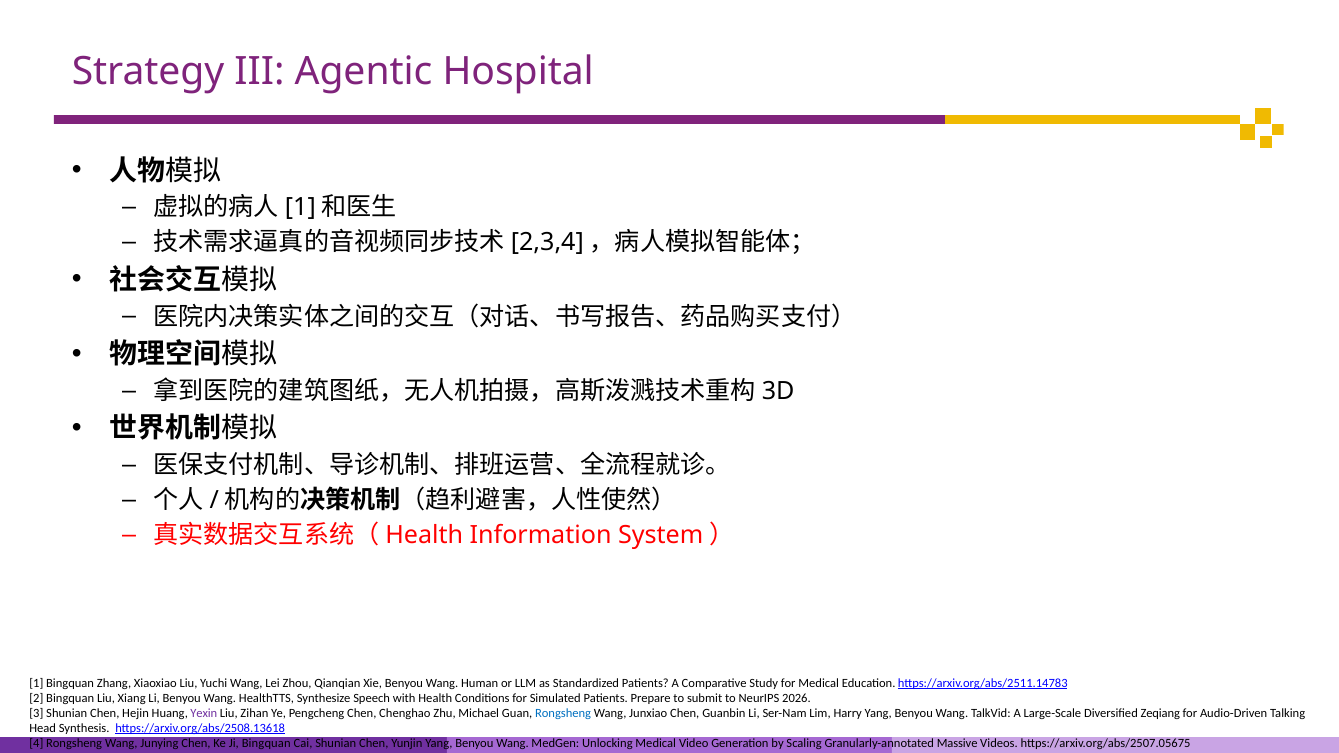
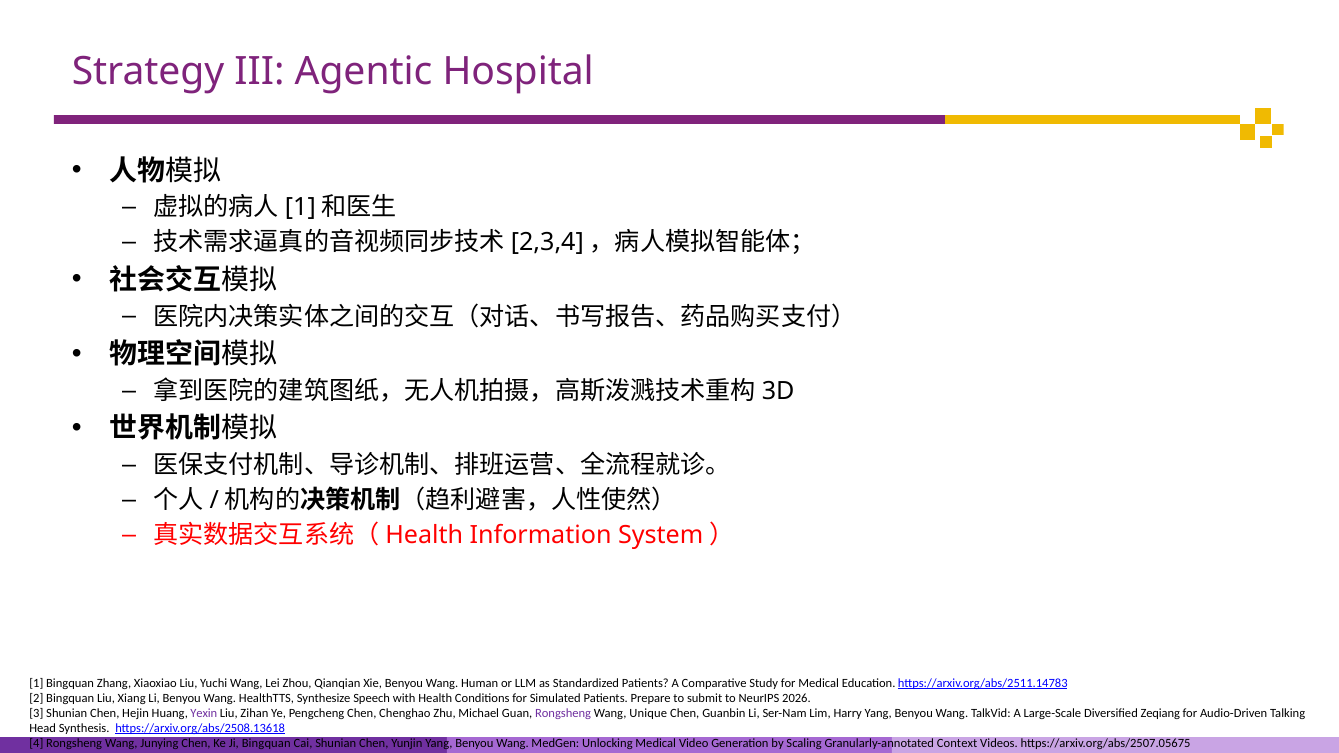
Rongsheng at (563, 713) colour: blue -> purple
Junxiao: Junxiao -> Unique
Massive: Massive -> Context
